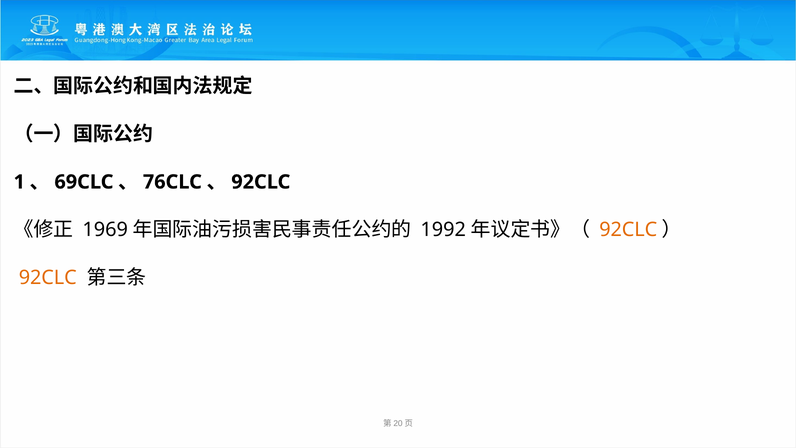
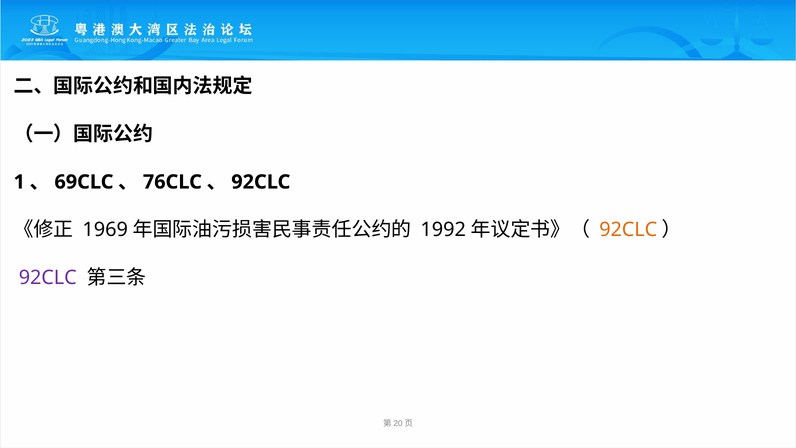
92CLC at (48, 277) colour: orange -> purple
